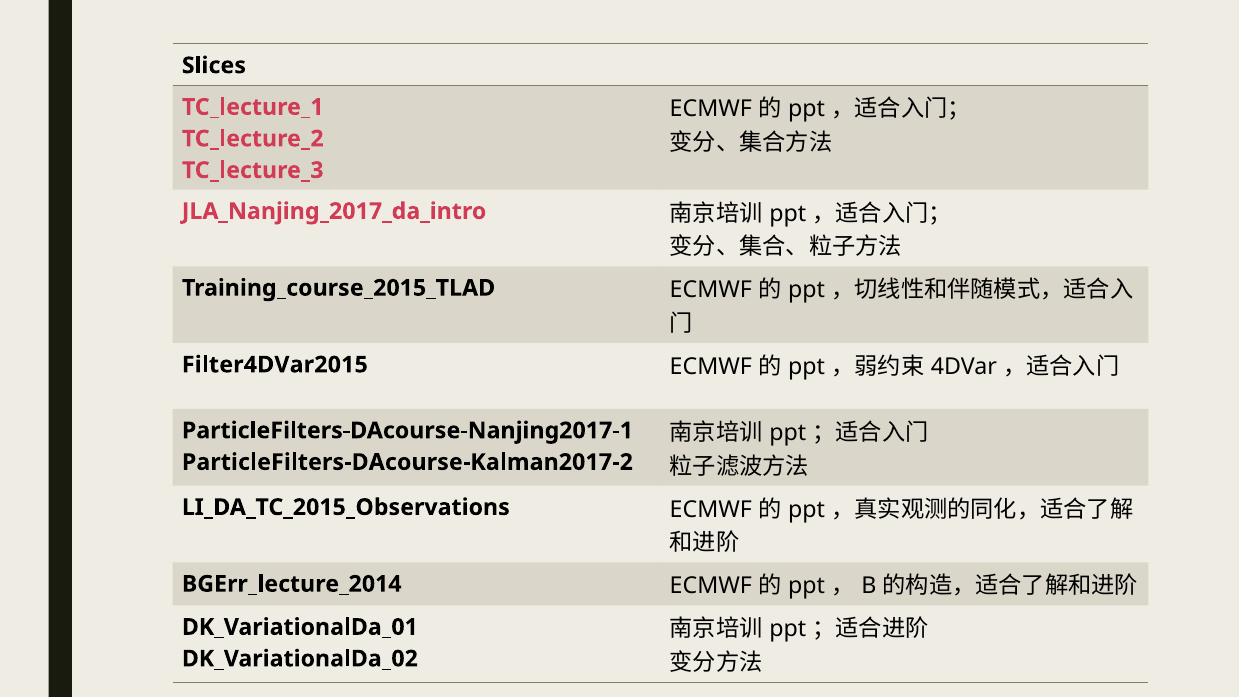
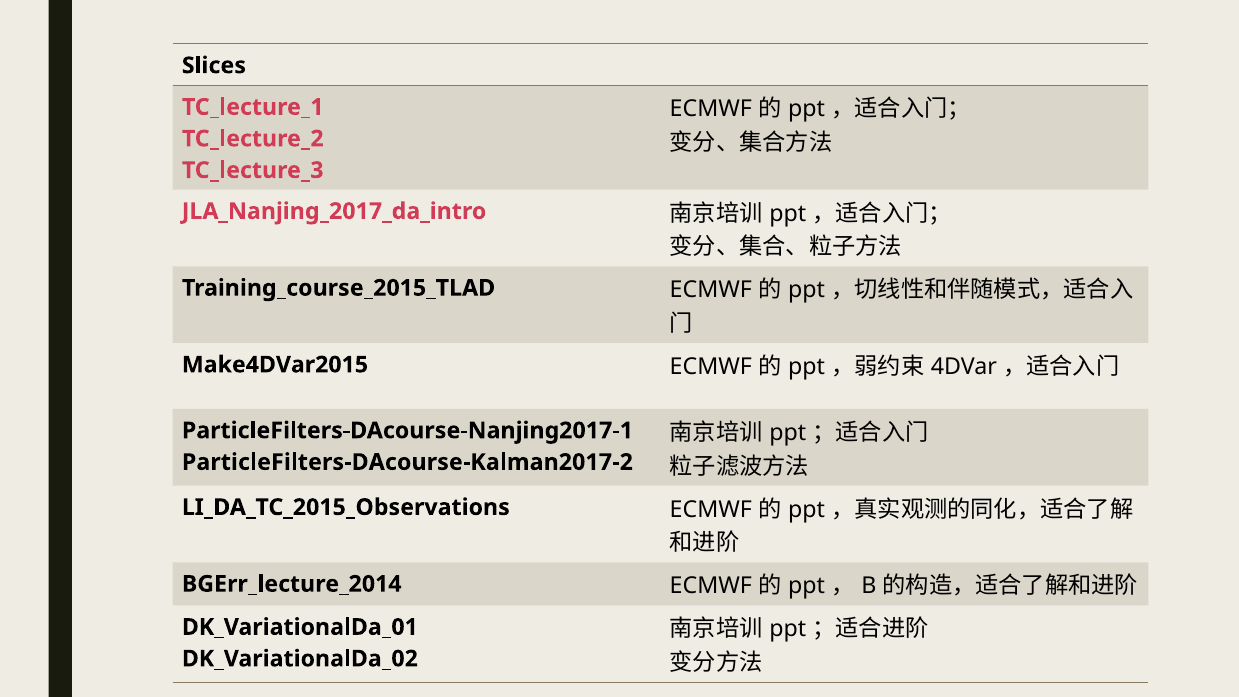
Filter4DVar2015: Filter4DVar2015 -> Make4DVar2015
